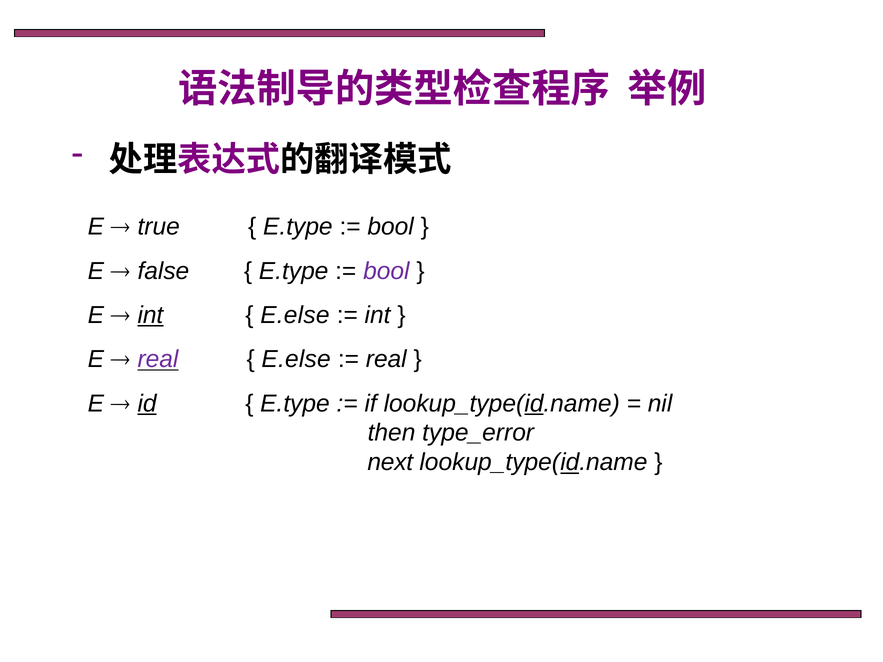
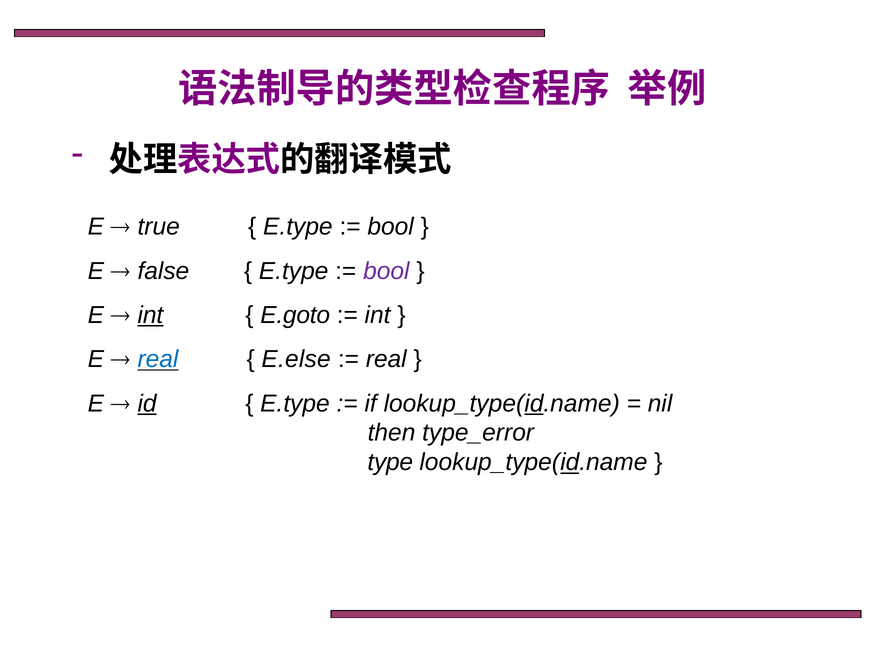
E.else at (295, 315): E.else -> E.goto
real at (158, 359) colour: purple -> blue
next: next -> type
